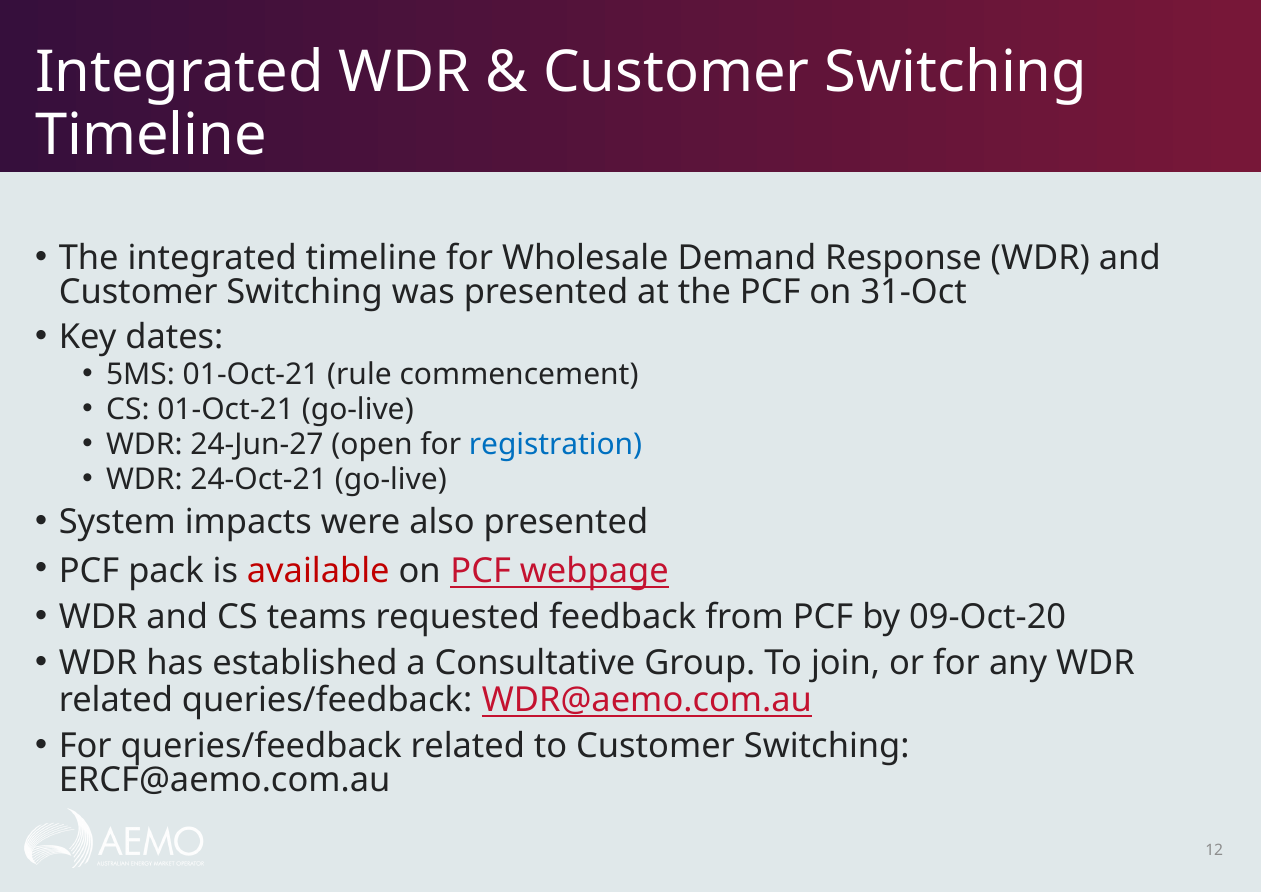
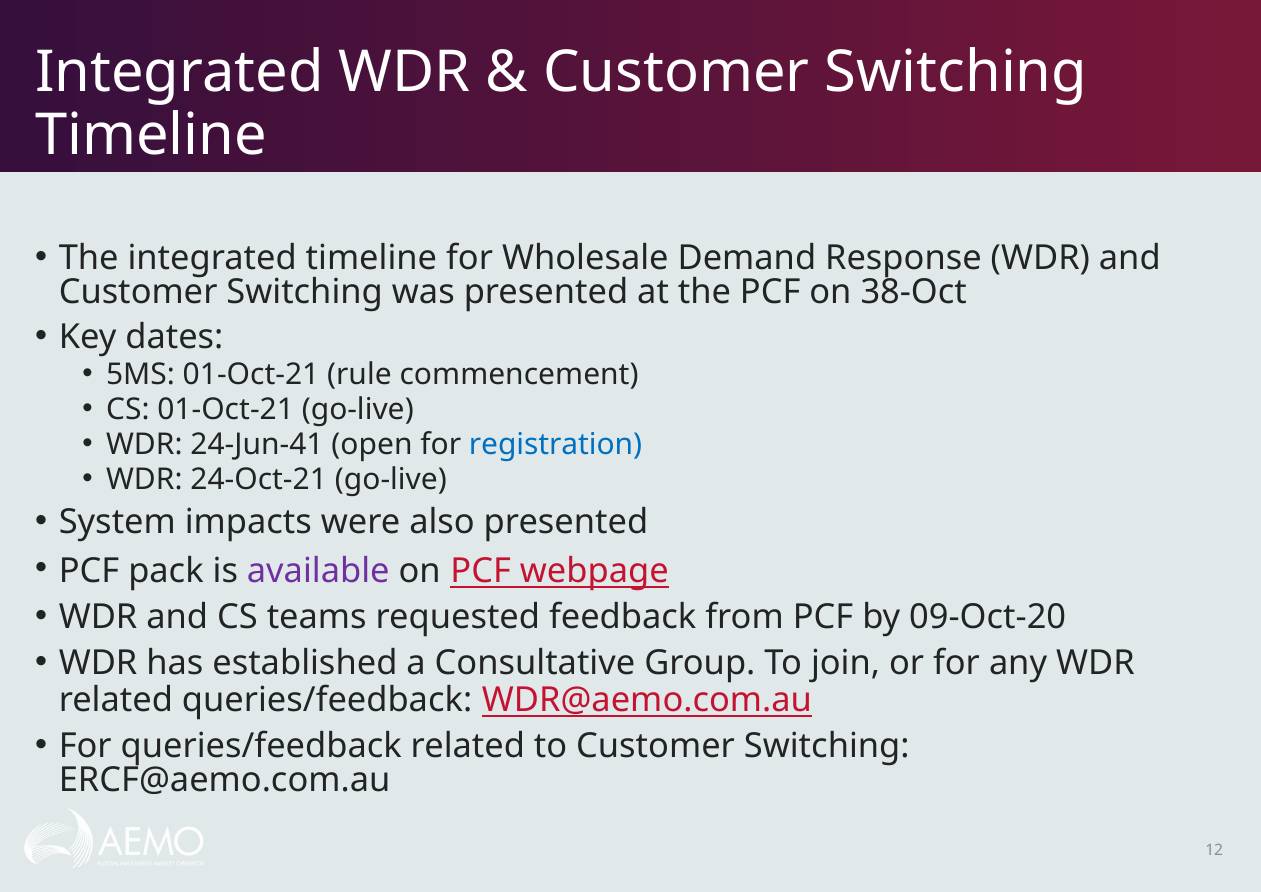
31-Oct: 31-Oct -> 38-Oct
24-Jun-27: 24-Jun-27 -> 24-Jun-41
available colour: red -> purple
